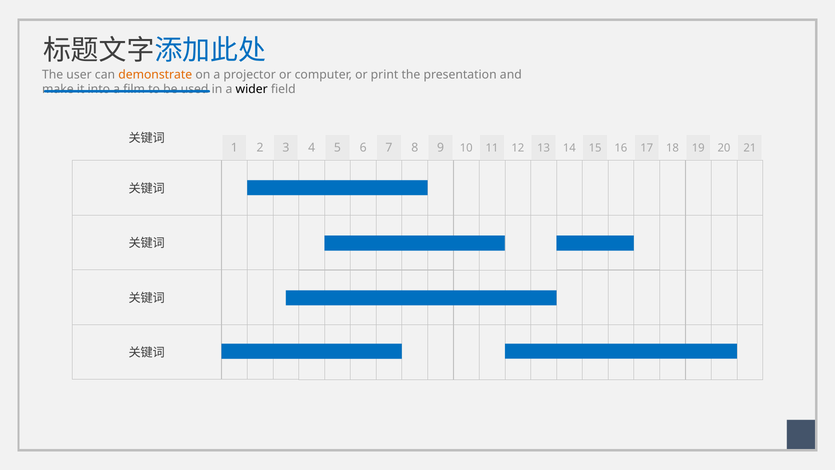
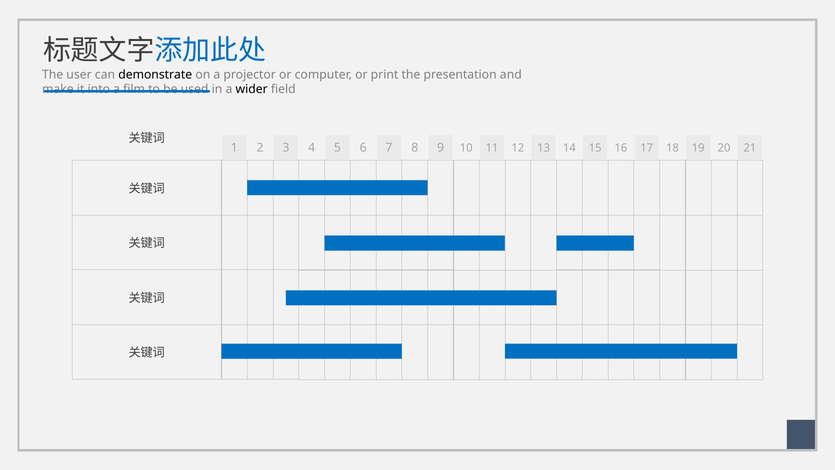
demonstrate colour: orange -> black
